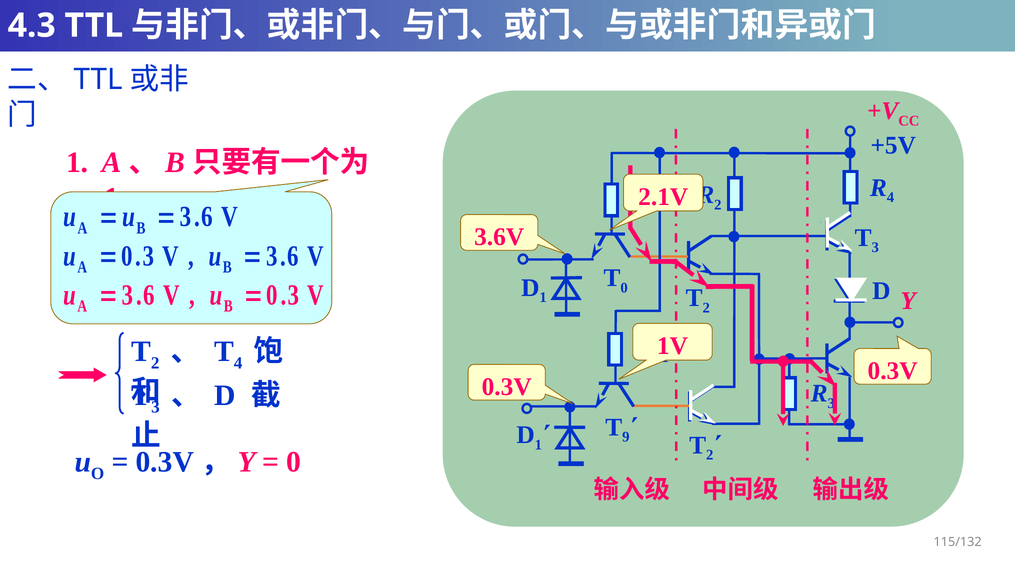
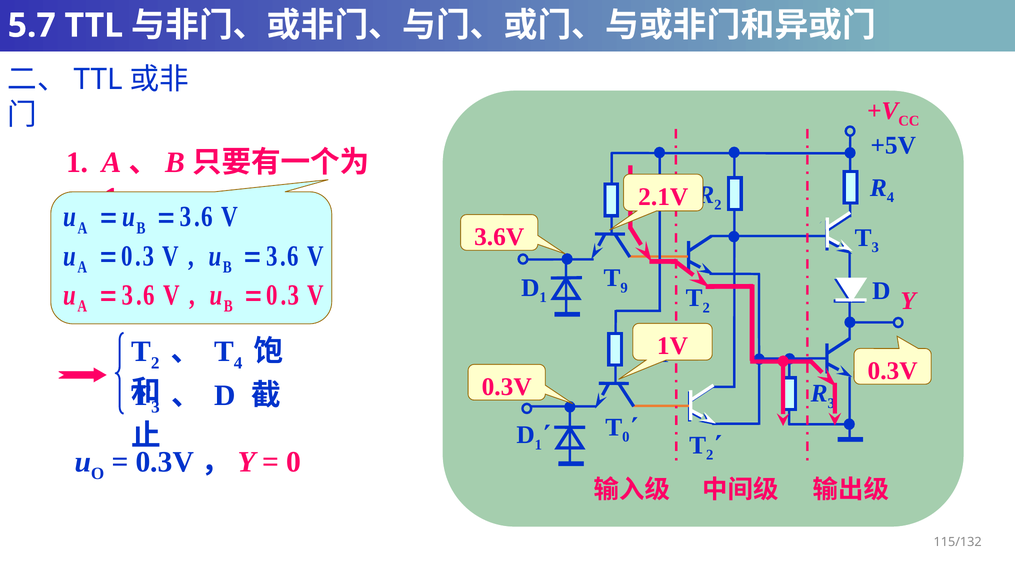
4.3: 4.3 -> 5.7
0 at (624, 288): 0 -> 9
9 at (626, 437): 9 -> 0
